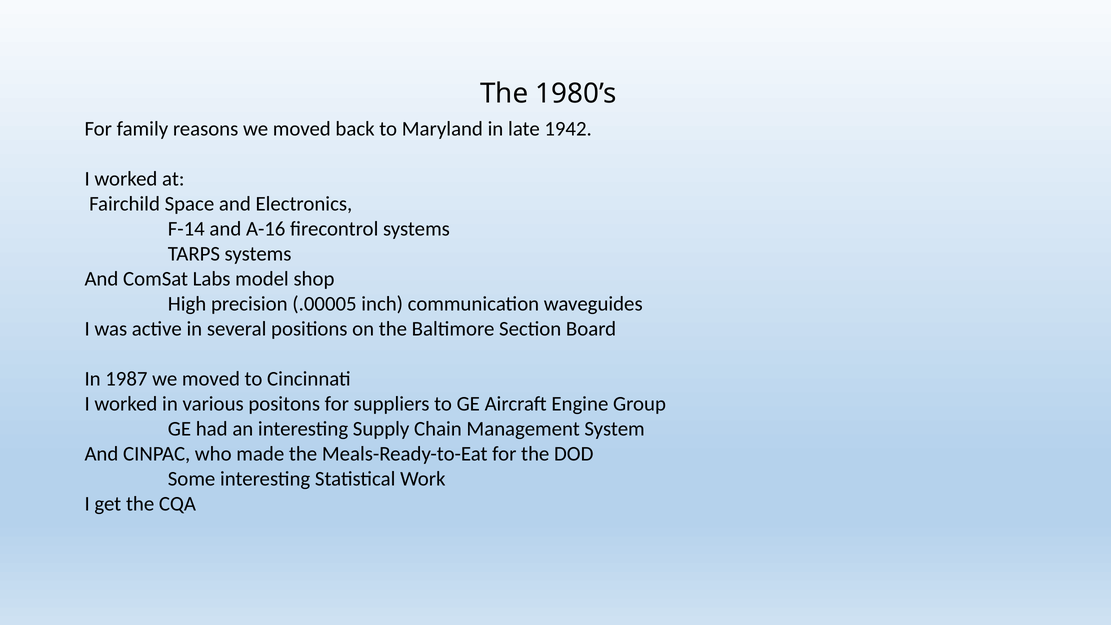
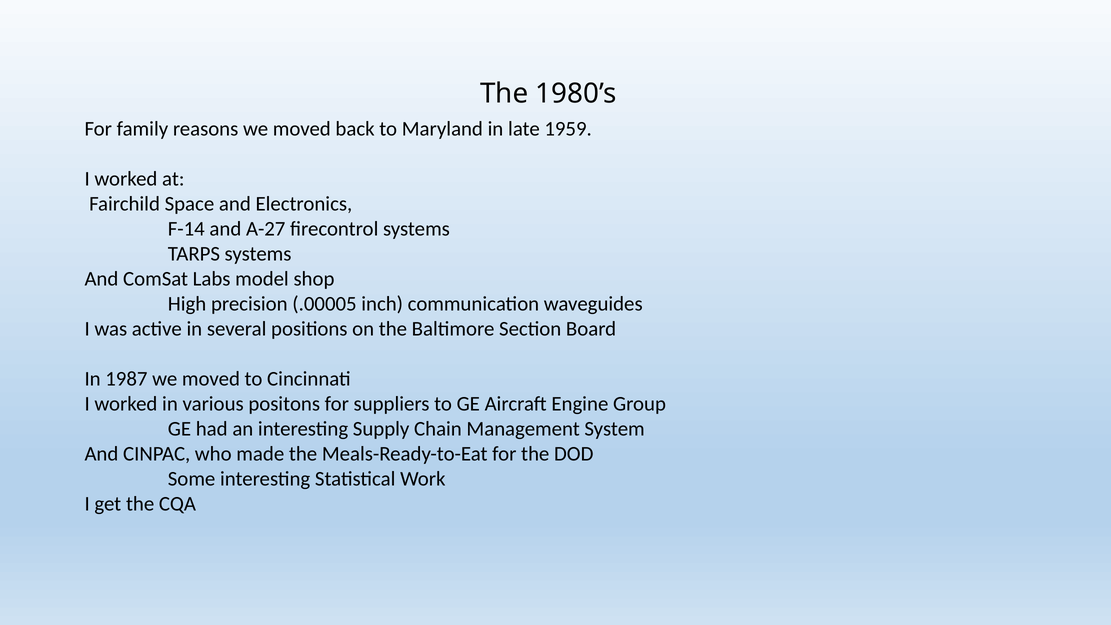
1942: 1942 -> 1959
A-16: A-16 -> A-27
